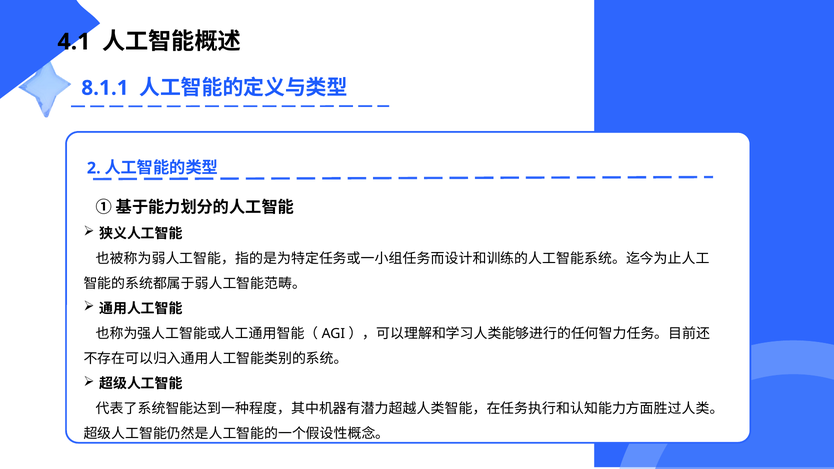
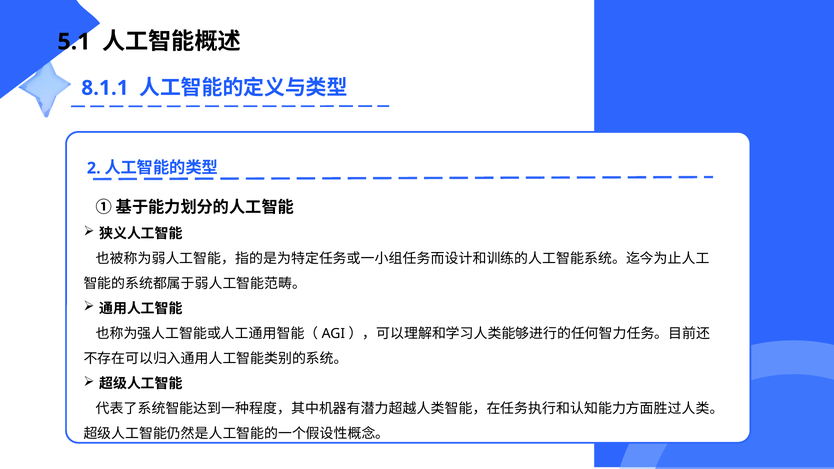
4.1: 4.1 -> 5.1
